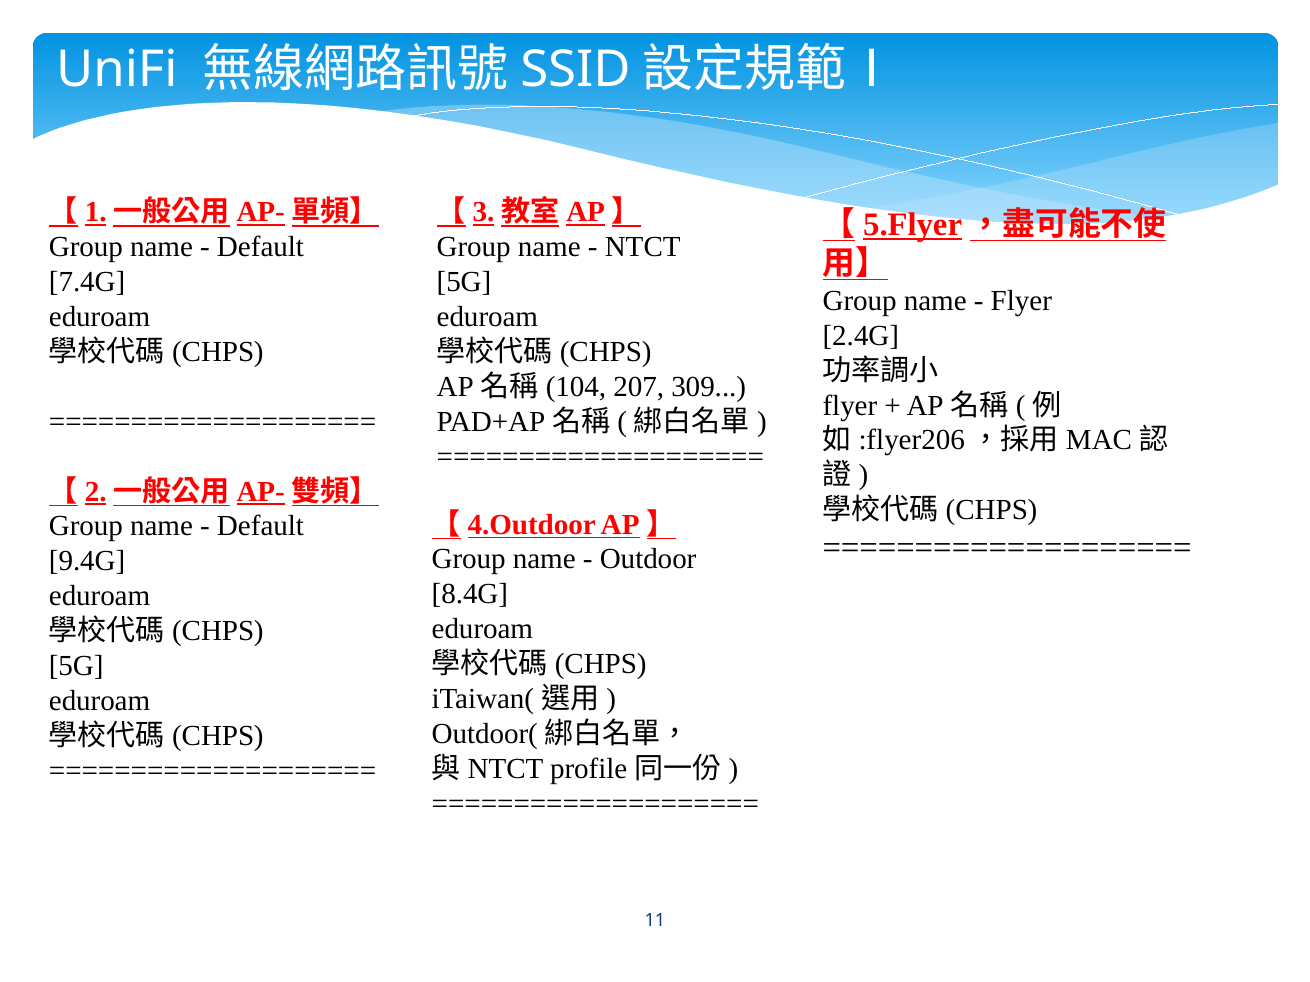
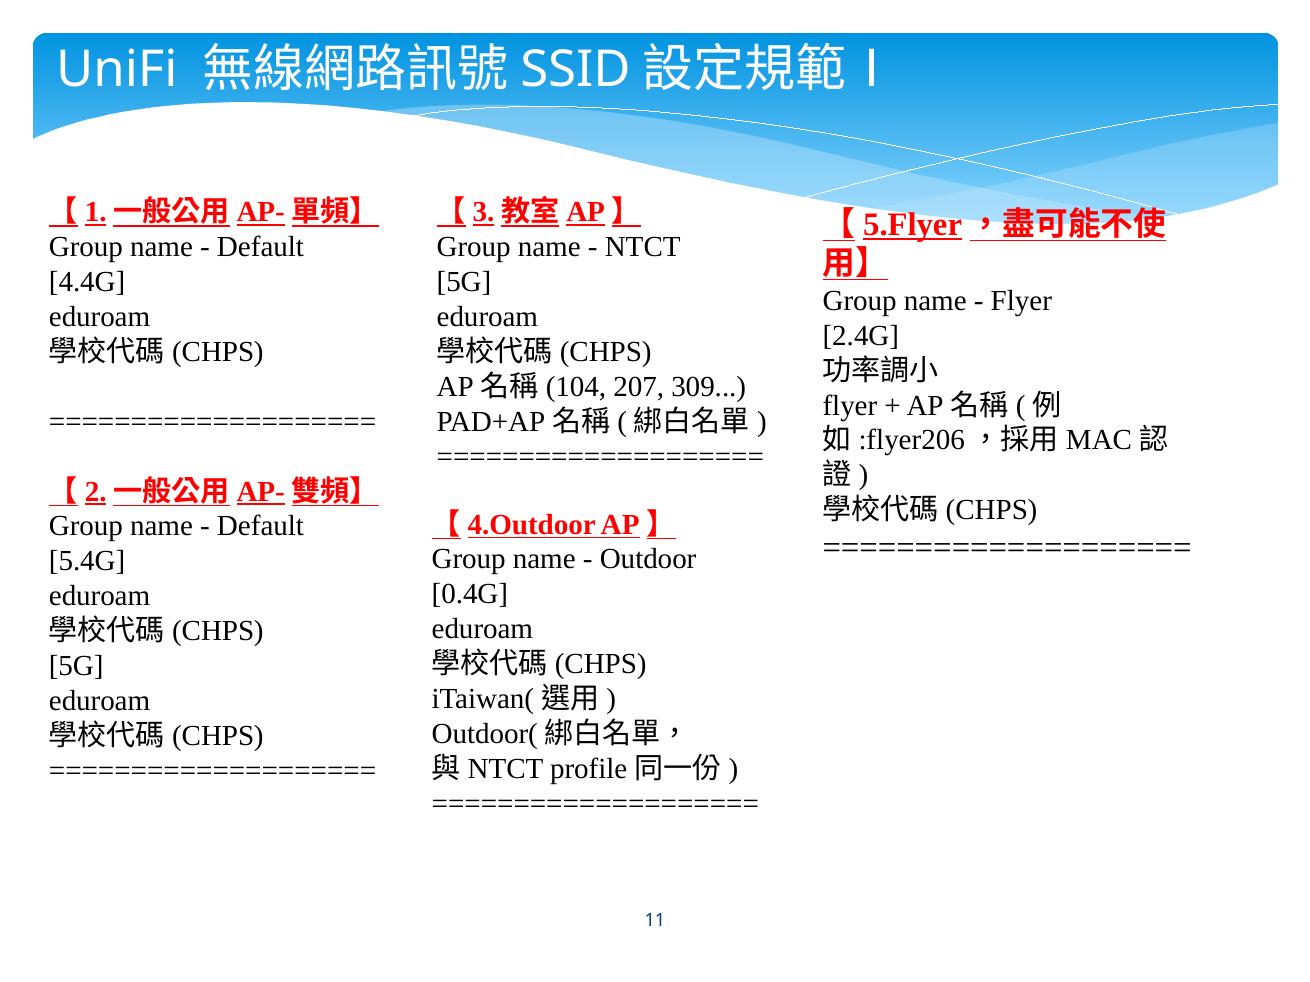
7.4G: 7.4G -> 4.4G
9.4G: 9.4G -> 5.4G
8.4G: 8.4G -> 0.4G
